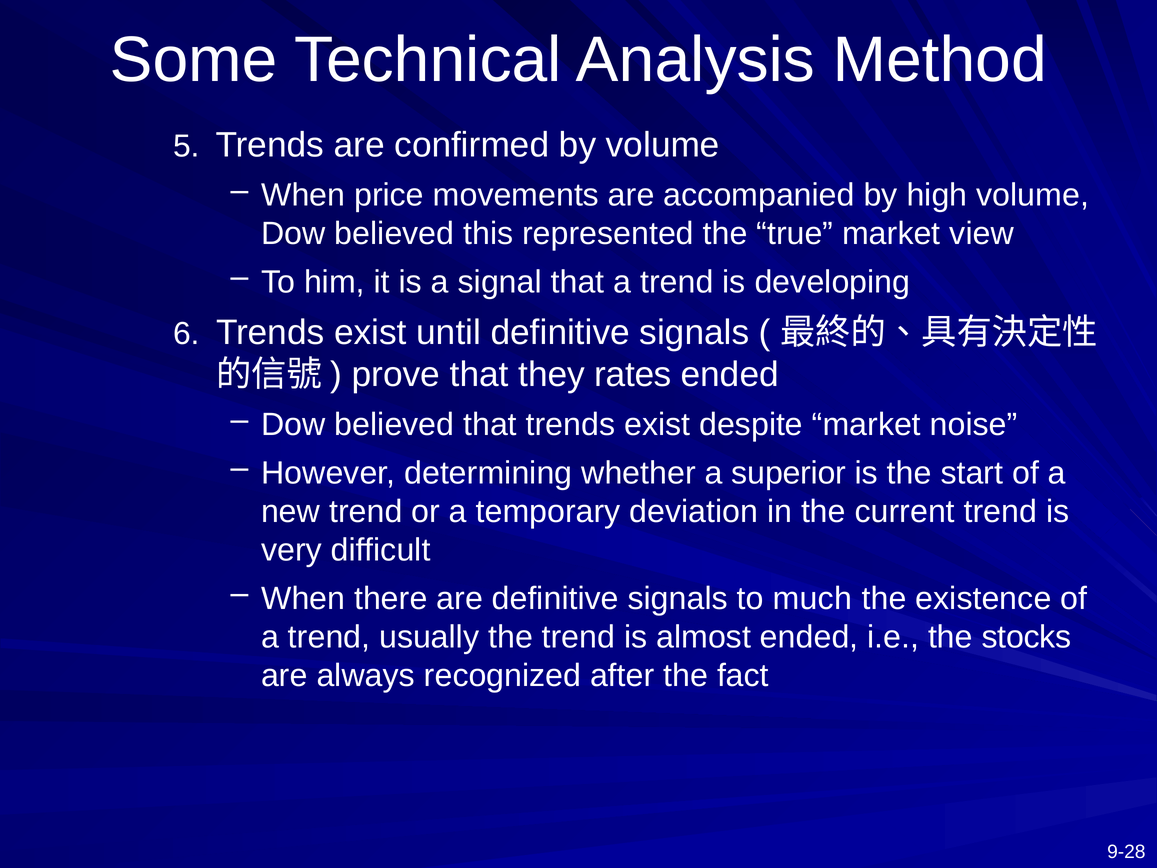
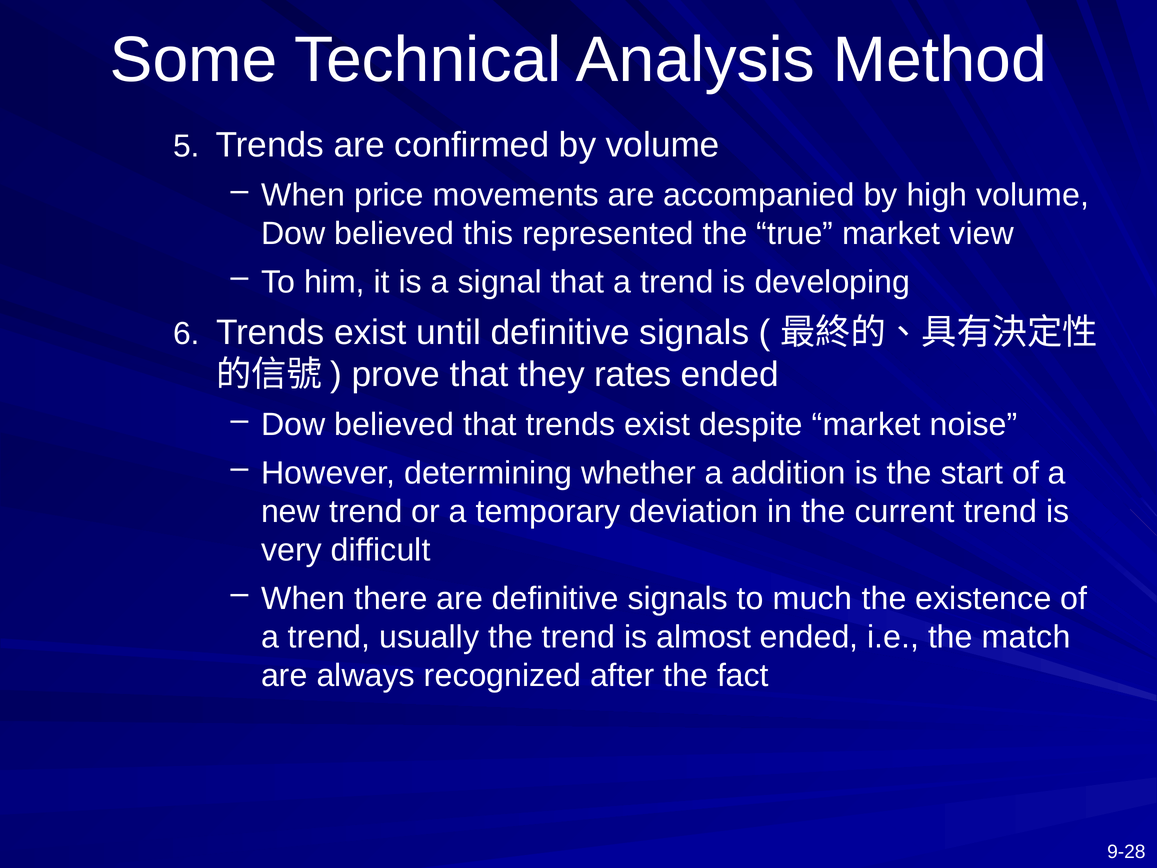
superior: superior -> addition
stocks: stocks -> match
